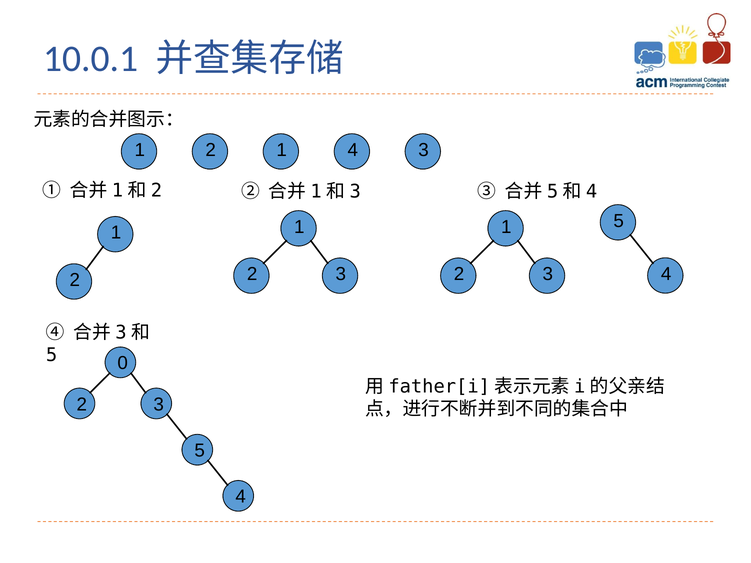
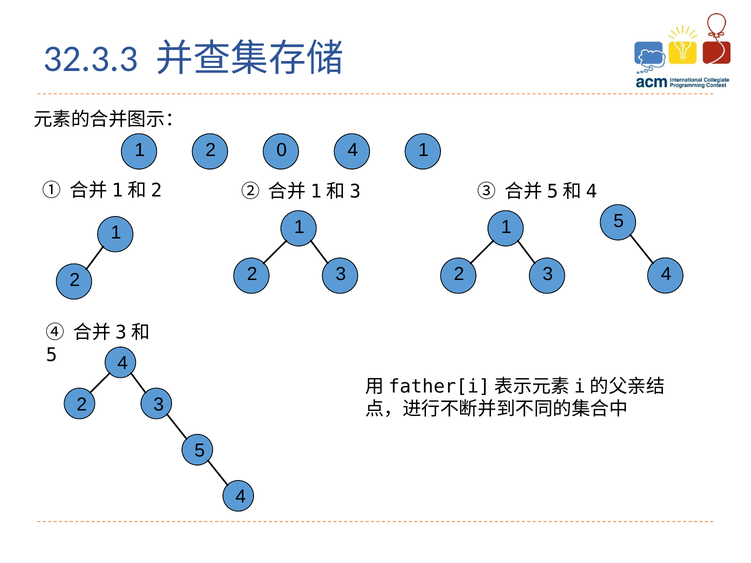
10.0.1: 10.0.1 -> 32.3.3
2 1: 1 -> 0
4 3: 3 -> 1
5 0: 0 -> 4
